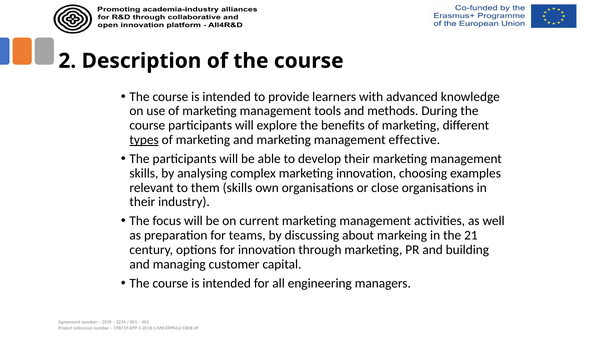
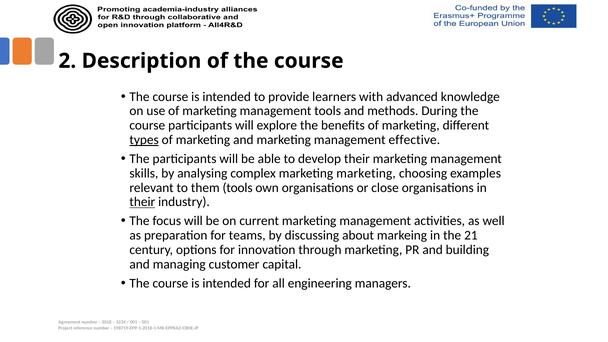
marketing innovation: innovation -> marketing
them skills: skills -> tools
their at (142, 202) underline: none -> present
